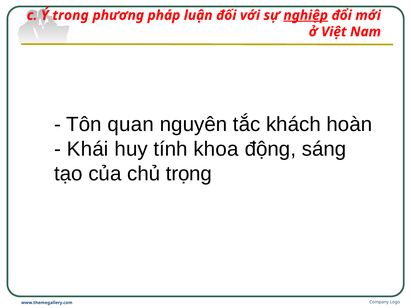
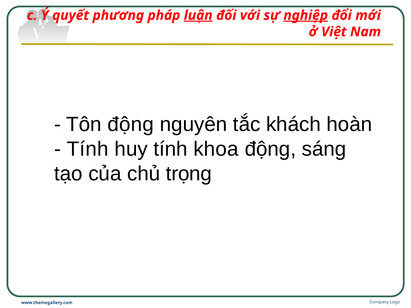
trong: trong -> quyết
luận underline: none -> present
Tôn quan: quan -> động
Khái at (88, 149): Khái -> Tính
